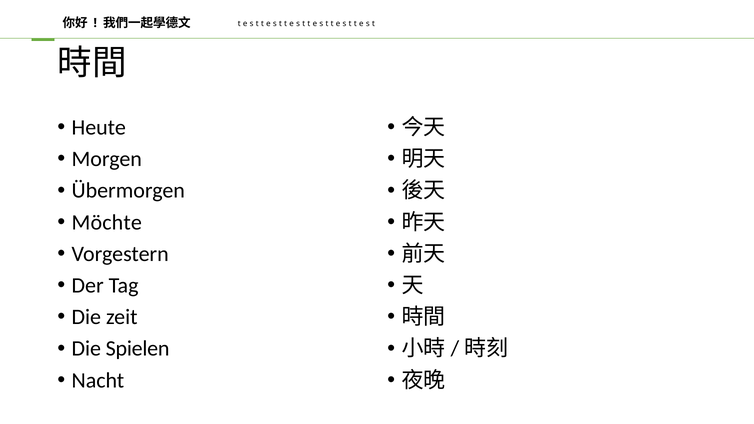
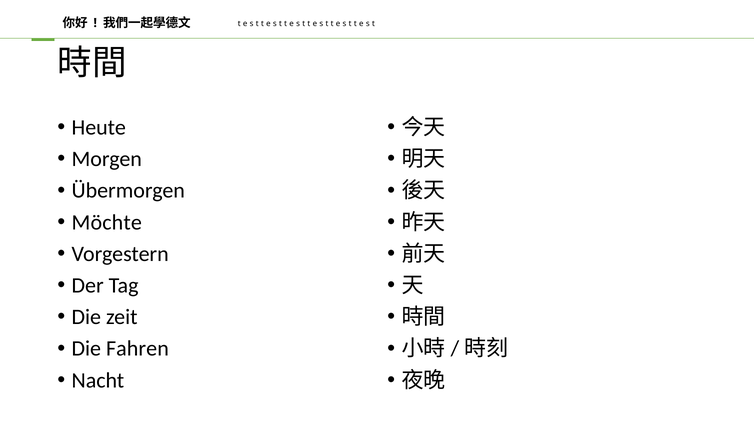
Spielen: Spielen -> Fahren
